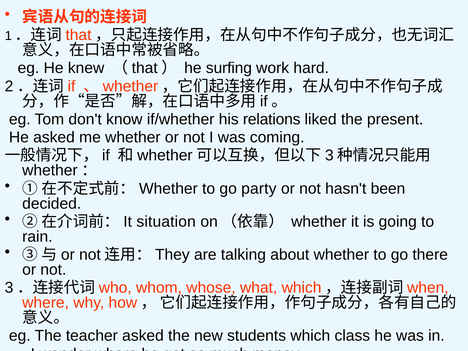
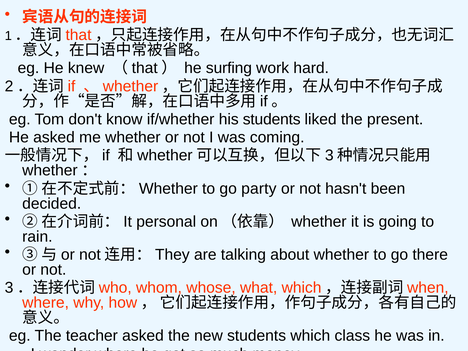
his relations: relations -> students
situation: situation -> personal
